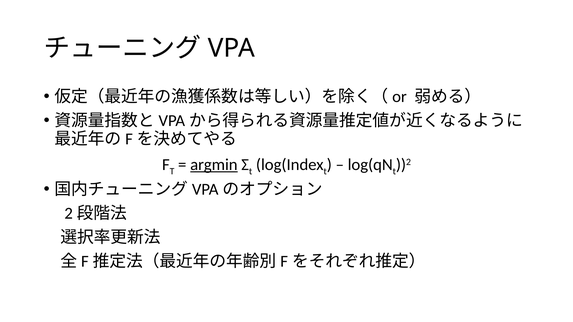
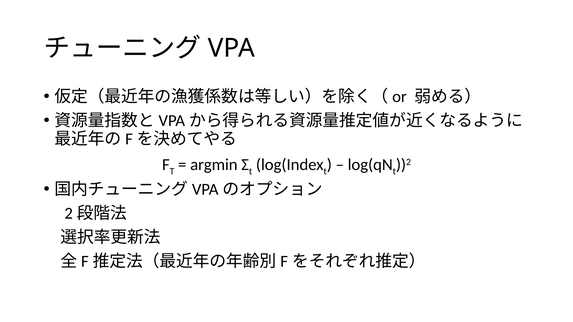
argmin underline: present -> none
